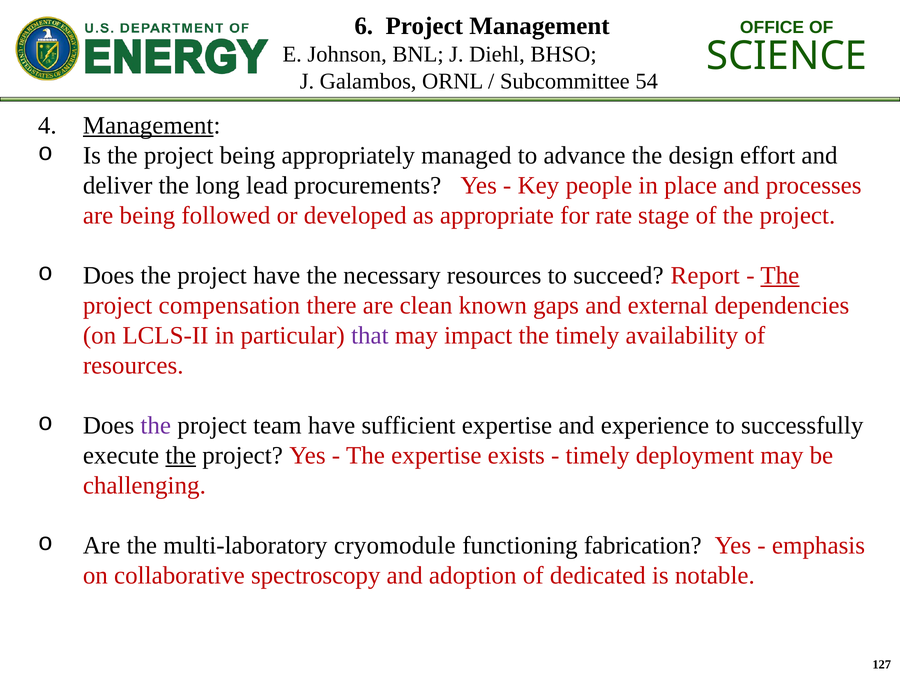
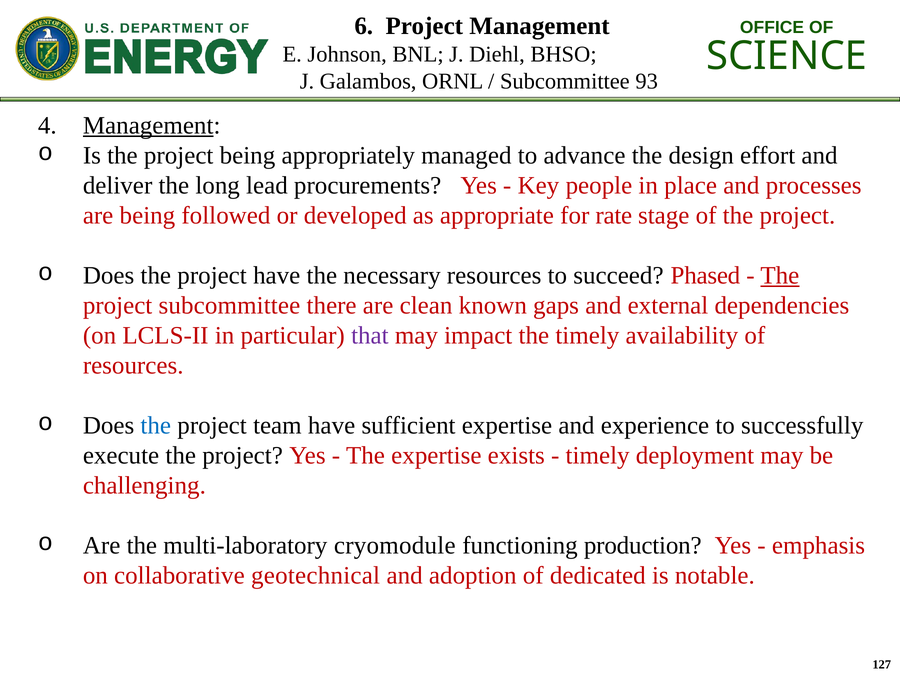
54: 54 -> 93
Report: Report -> Phased
project compensation: compensation -> subcommittee
the at (156, 425) colour: purple -> blue
the at (181, 455) underline: present -> none
fabrication: fabrication -> production
spectroscopy: spectroscopy -> geotechnical
